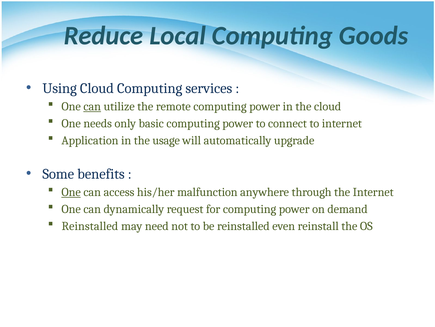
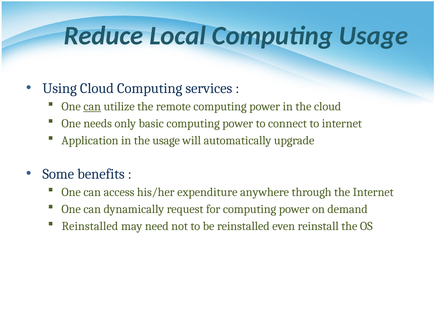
Computing Goods: Goods -> Usage
One at (71, 192) underline: present -> none
malfunction: malfunction -> expenditure
